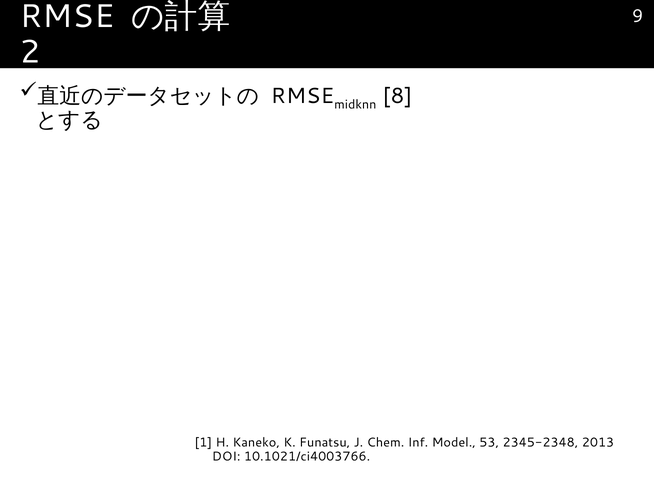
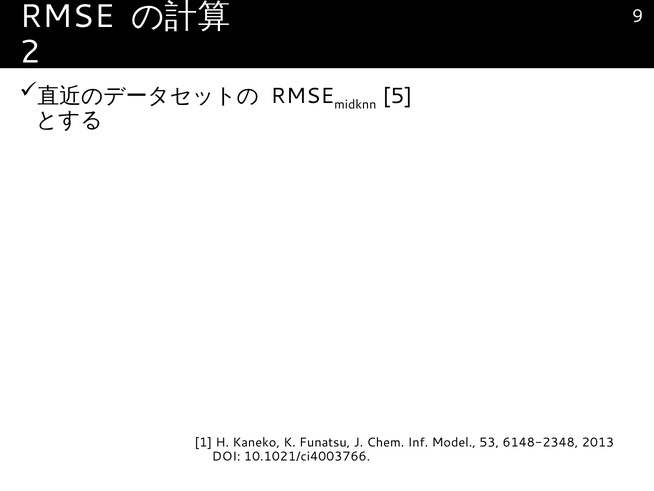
8: 8 -> 5
2345-2348: 2345-2348 -> 6148-2348
